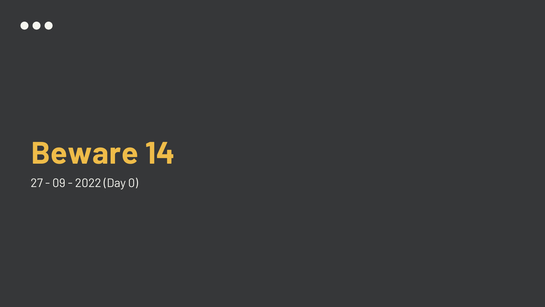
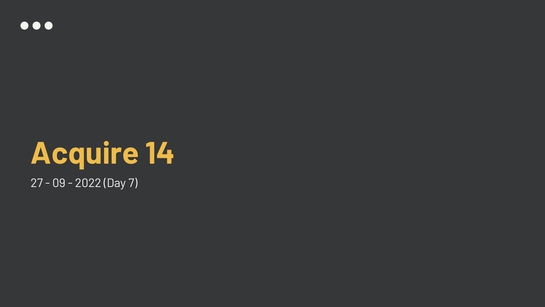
Beware: Beware -> Acquire
0: 0 -> 7
